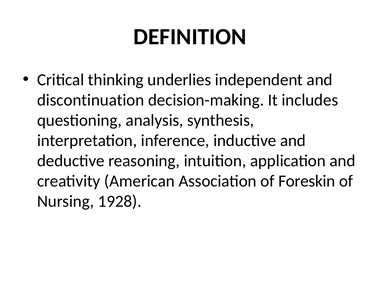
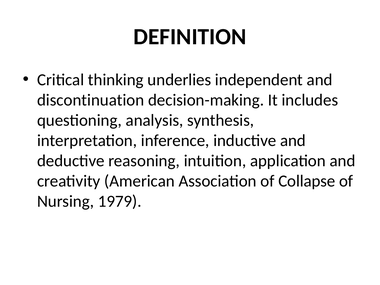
Foreskin: Foreskin -> Collapse
1928: 1928 -> 1979
